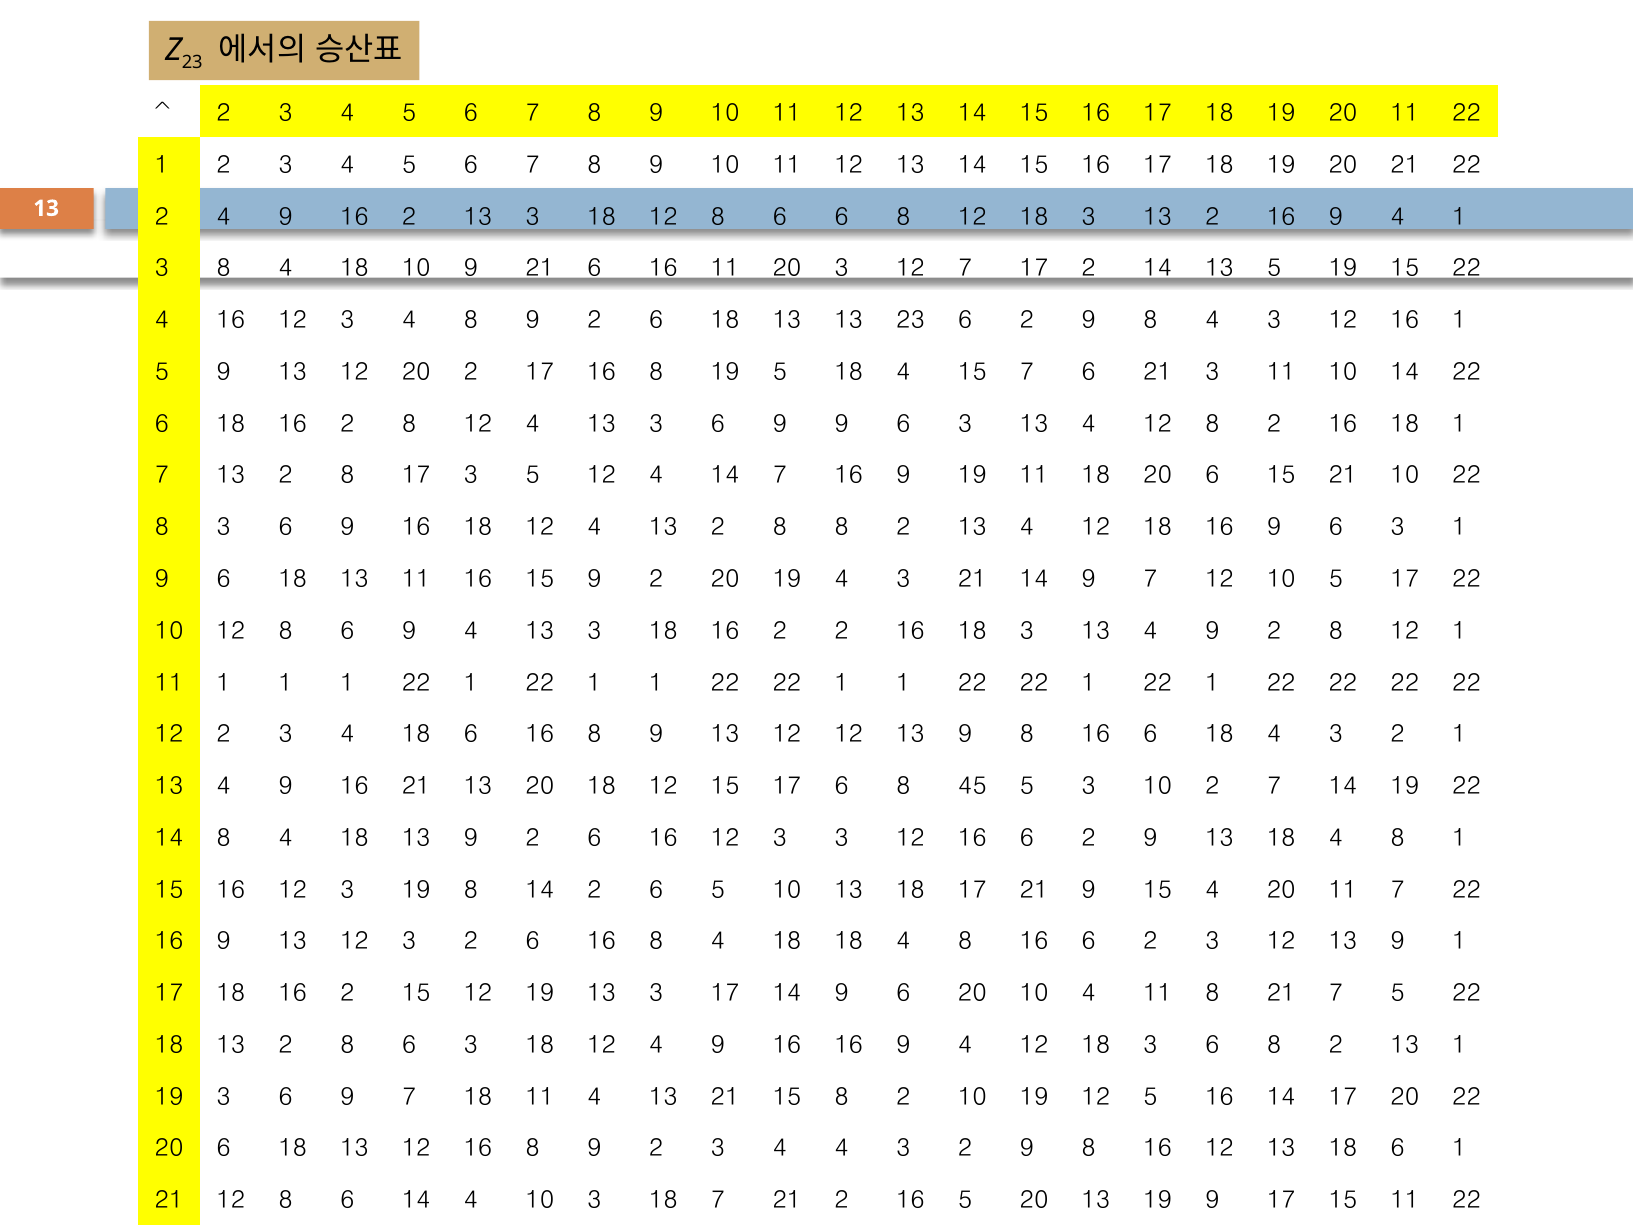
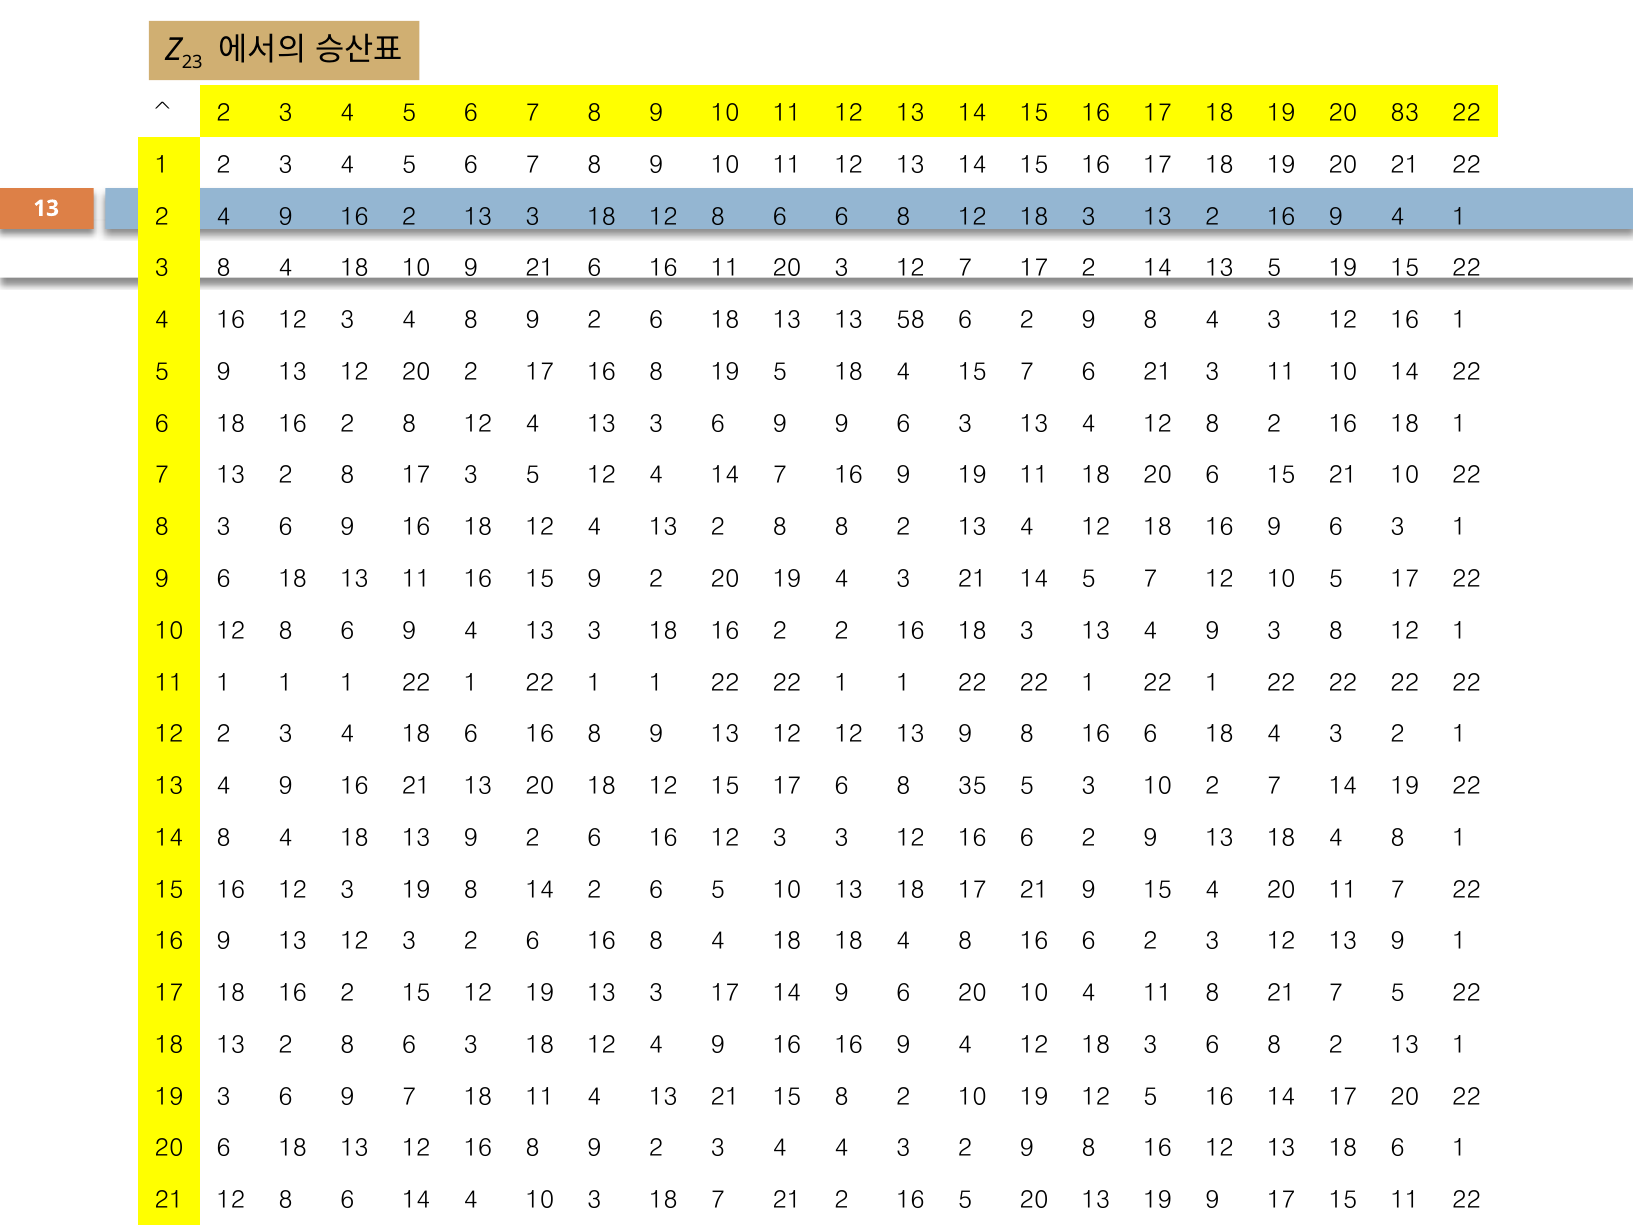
19 20 11: 11 -> 83
13 23: 23 -> 58
21 14 9: 9 -> 5
4 9 2: 2 -> 3
45: 45 -> 35
